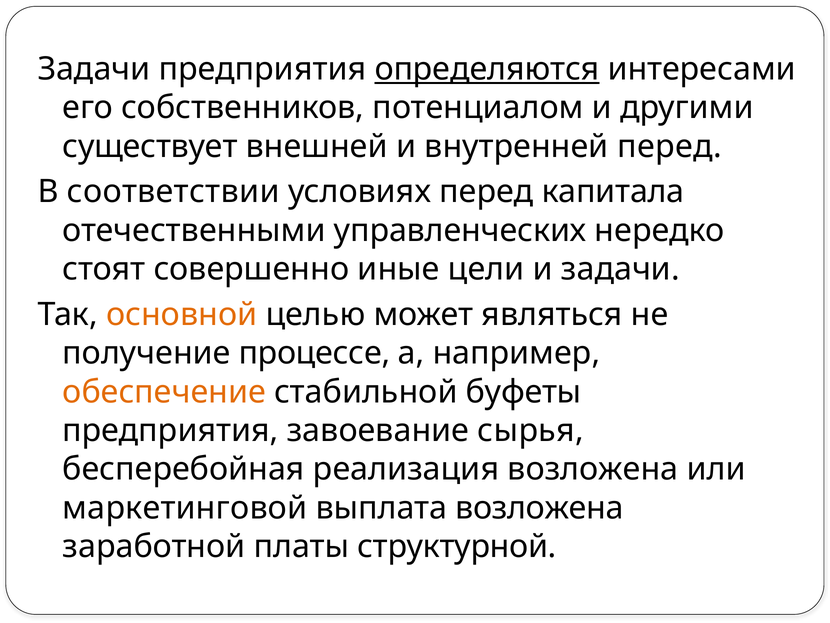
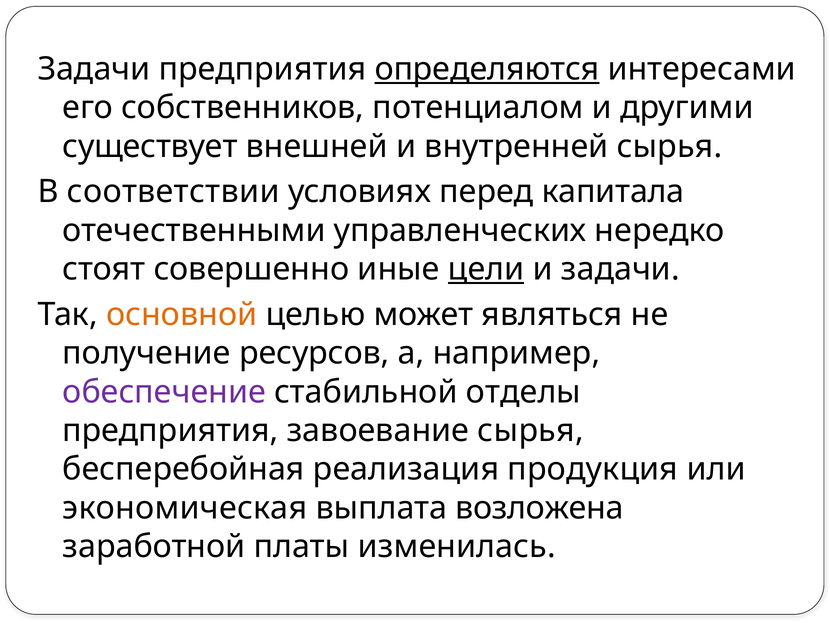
внутренней перед: перед -> сырья
цели underline: none -> present
процессе: процессе -> ресурсов
обеспечение colour: orange -> purple
буфеты: буфеты -> отделы
реализация возложена: возложена -> продукция
маркетинговой: маркетинговой -> экономическая
структурной: структурной -> изменилась
